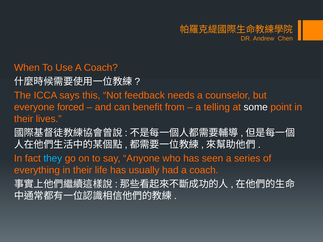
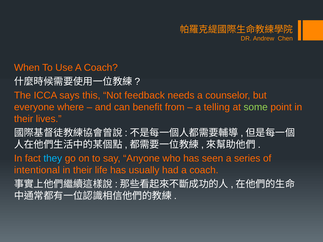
forced: forced -> where
some colour: white -> light green
everything: everything -> intentional
